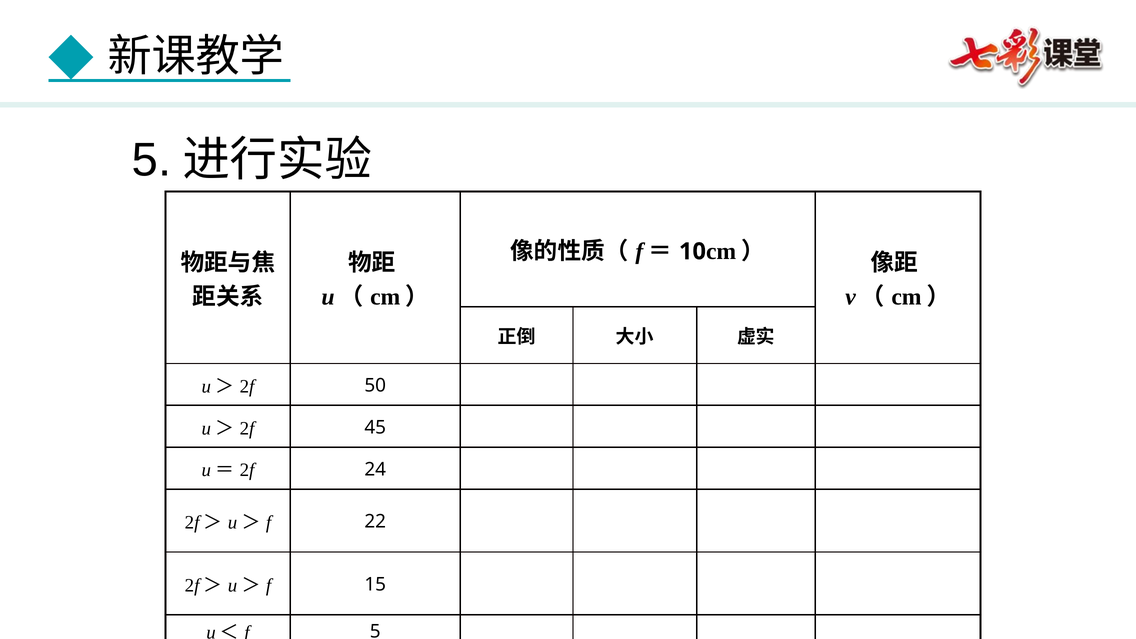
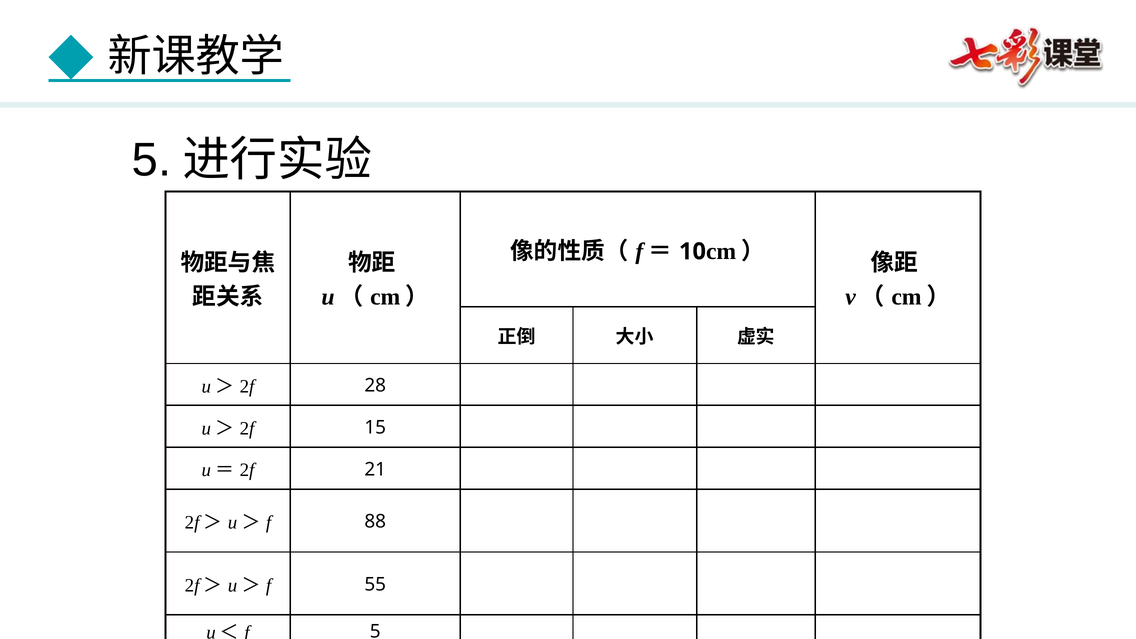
50: 50 -> 28
45: 45 -> 15
24: 24 -> 21
22: 22 -> 88
15: 15 -> 55
